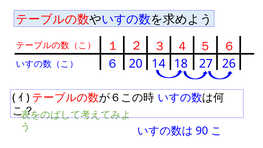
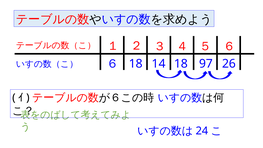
６ 20: 20 -> 18
27: 27 -> 97
90: 90 -> 24
